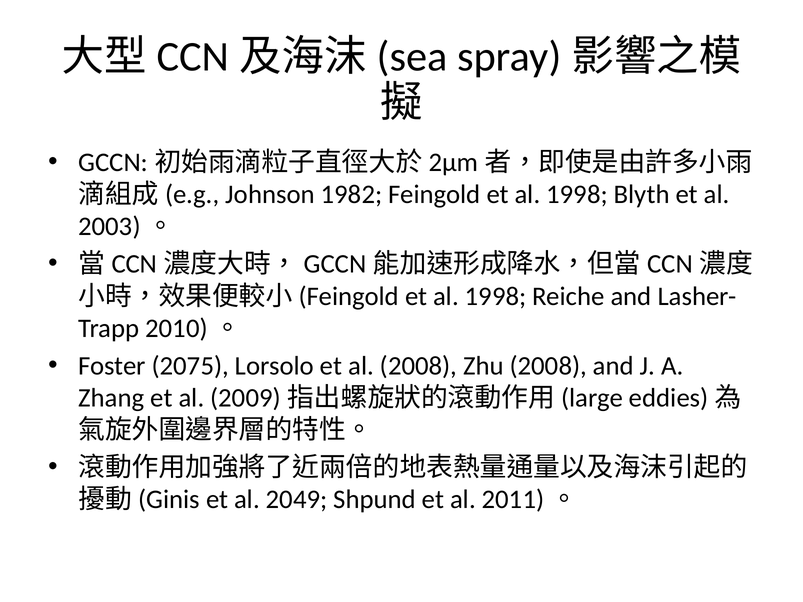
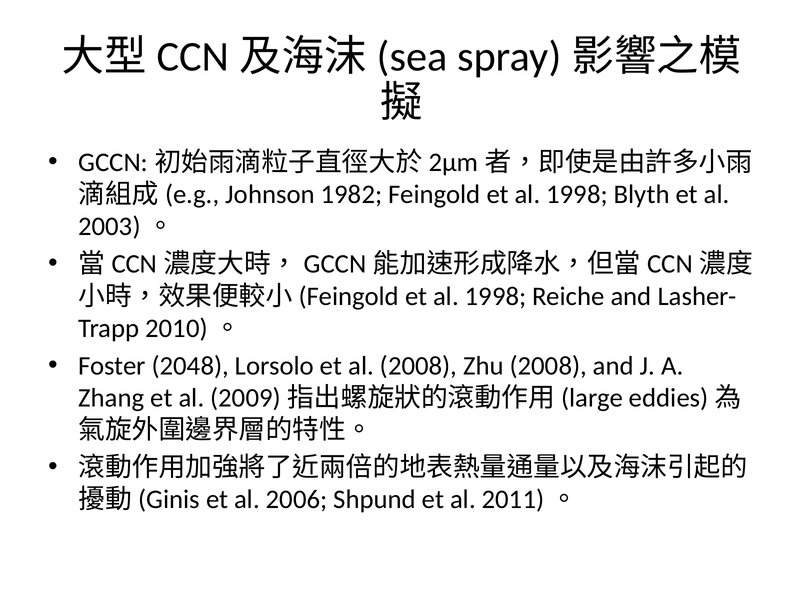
2075: 2075 -> 2048
2049: 2049 -> 2006
